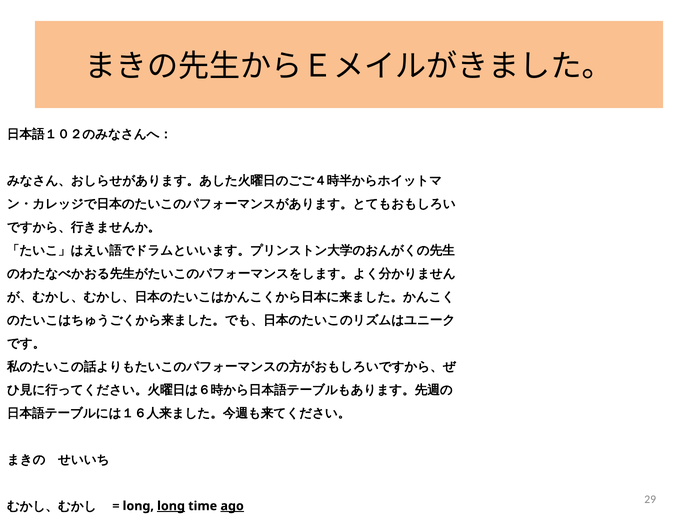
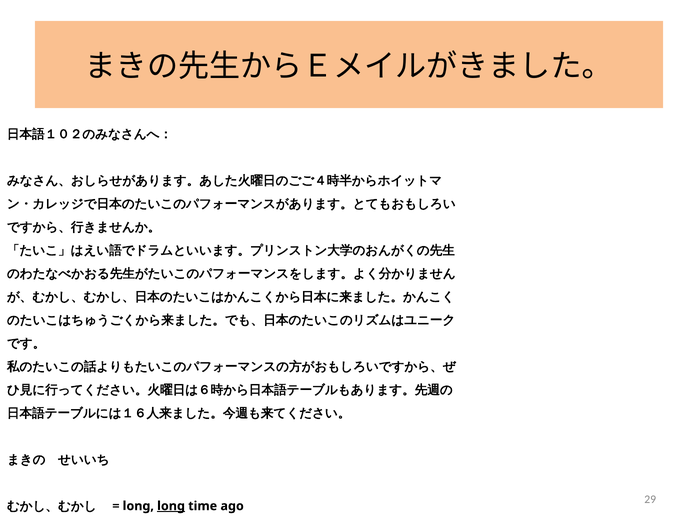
ago underline: present -> none
